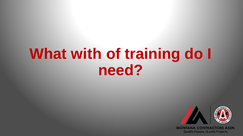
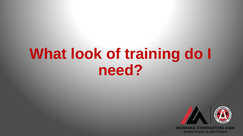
with: with -> look
